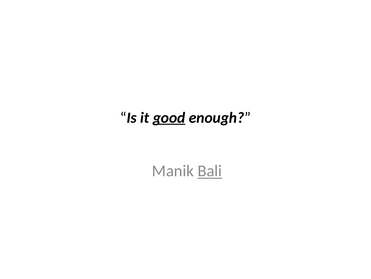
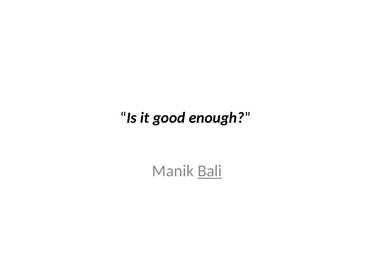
good underline: present -> none
